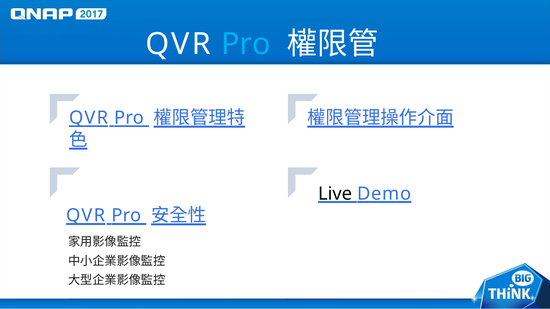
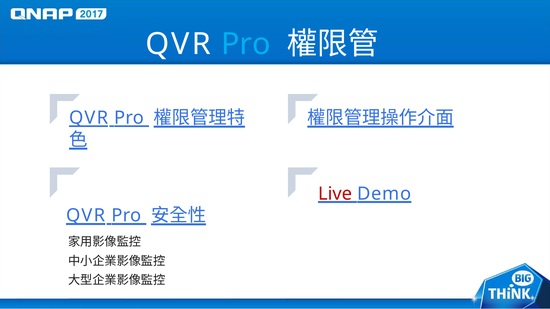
Live colour: black -> red
